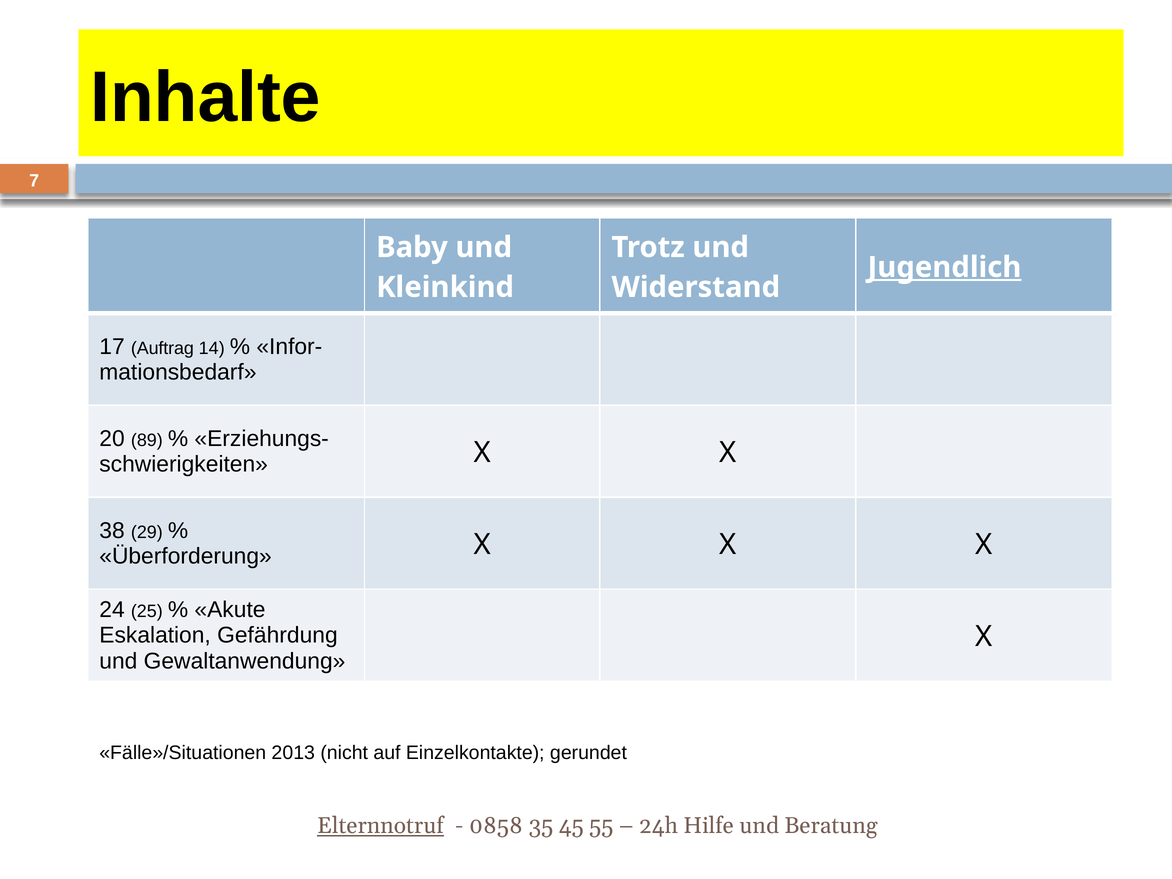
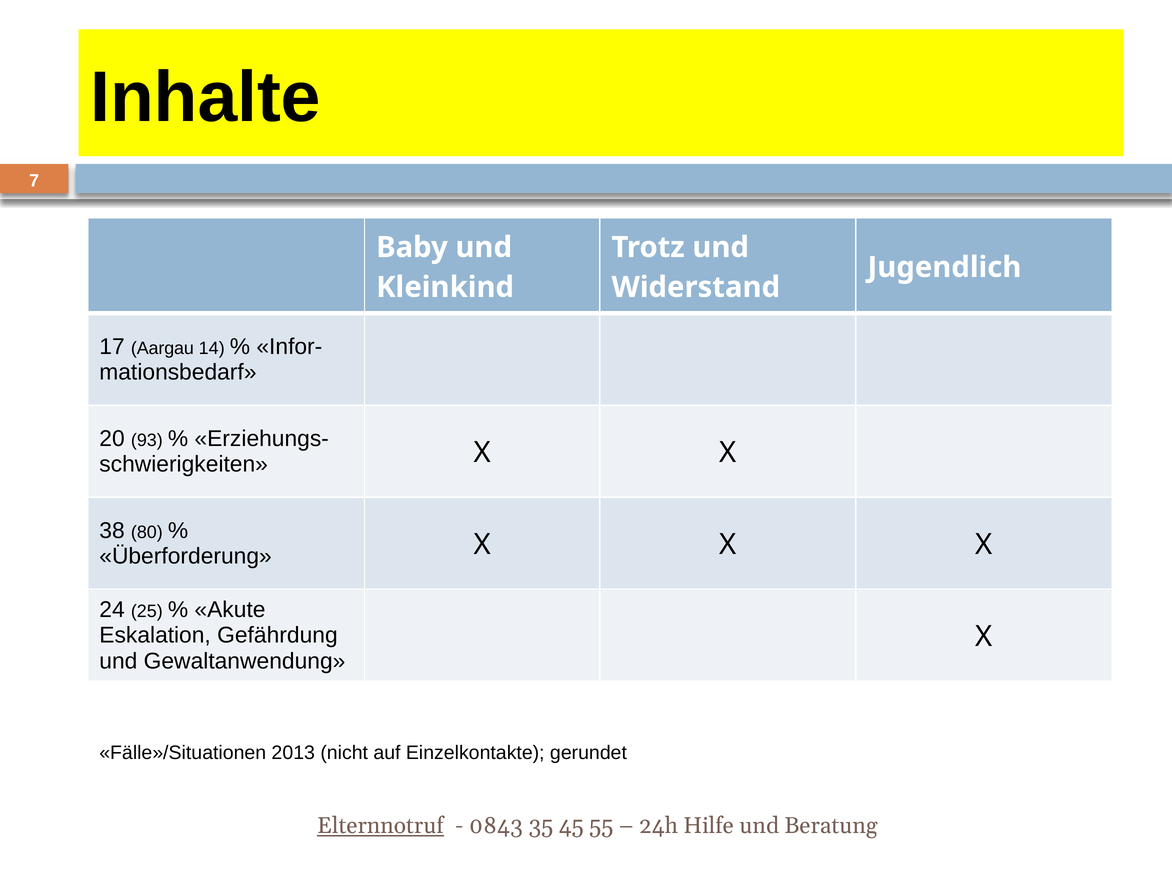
Jugendlich underline: present -> none
Auftrag: Auftrag -> Aargau
89: 89 -> 93
29: 29 -> 80
0858: 0858 -> 0843
